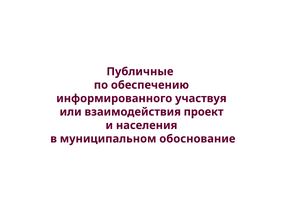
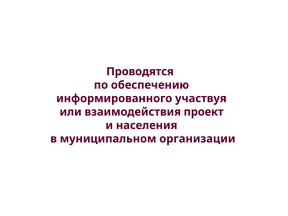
Публичные: Публичные -> Проводятся
обоснование: обоснование -> организации
